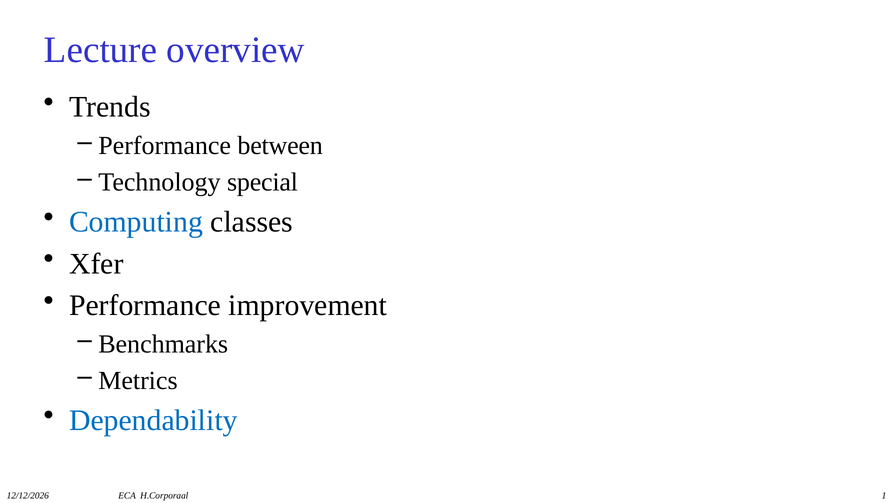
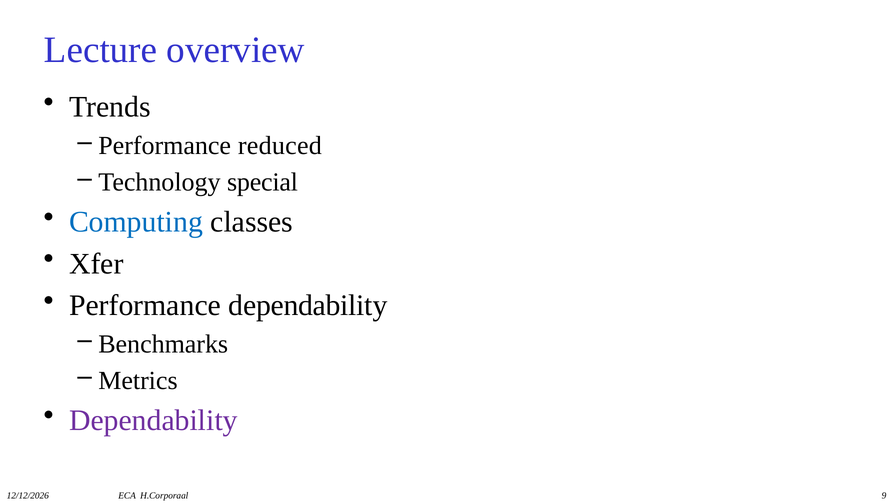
between: between -> reduced
Performance improvement: improvement -> dependability
Dependability at (153, 420) colour: blue -> purple
1: 1 -> 9
